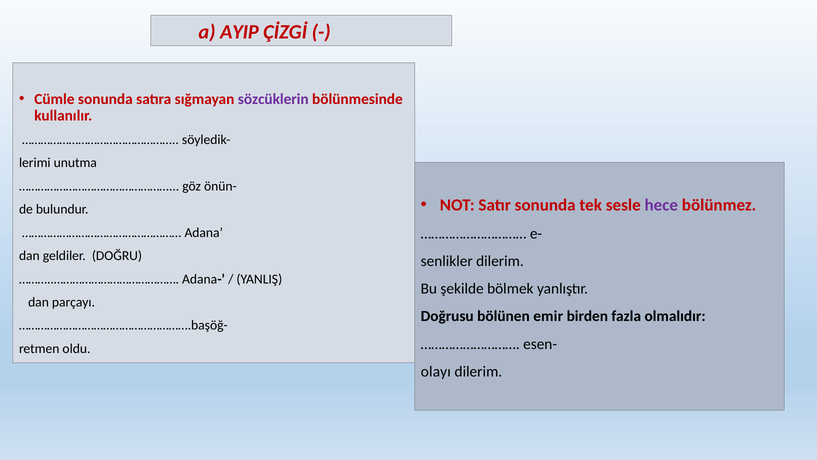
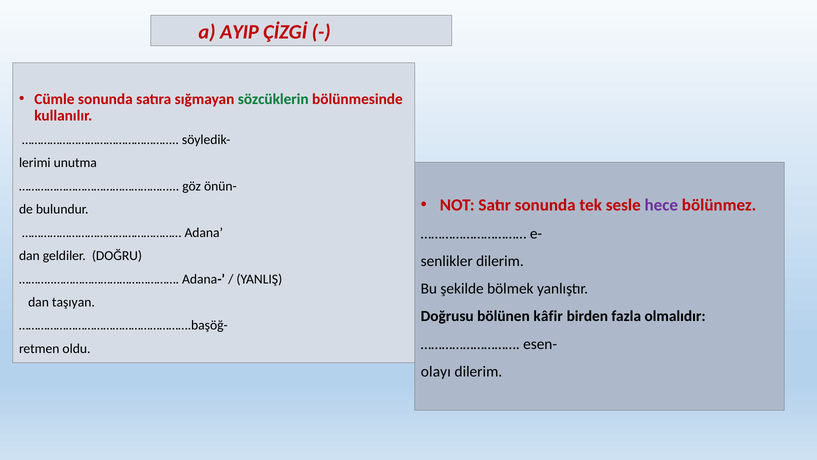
sözcüklerin colour: purple -> green
parçayı: parçayı -> taşıyan
emir: emir -> kâfir
